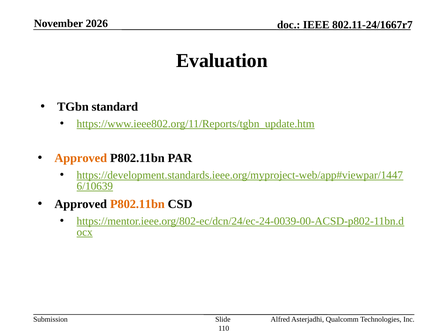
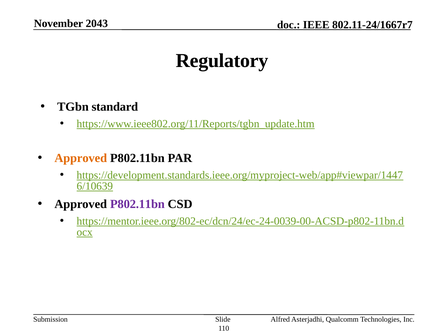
2026: 2026 -> 2043
Evaluation: Evaluation -> Regulatory
P802.11bn at (137, 204) colour: orange -> purple
